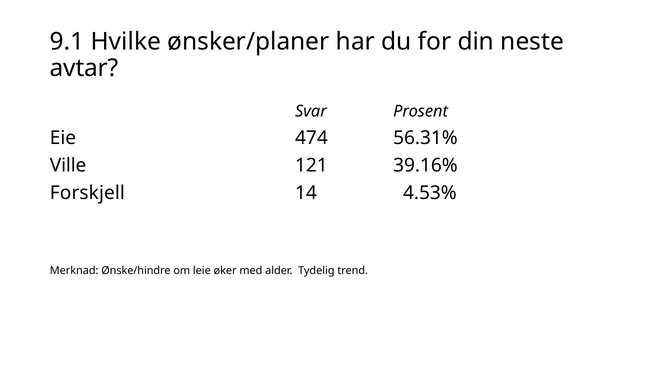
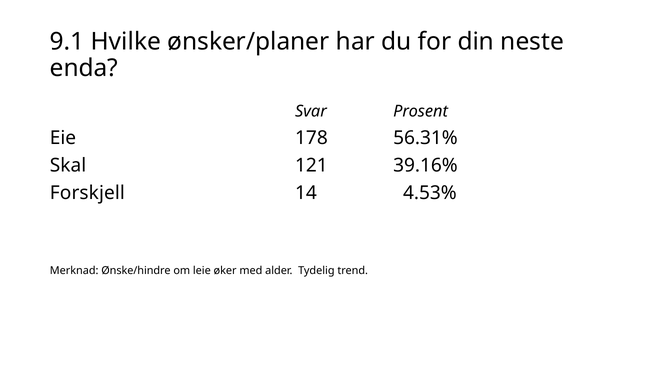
avtar: avtar -> enda
474: 474 -> 178
Ville: Ville -> Skal
